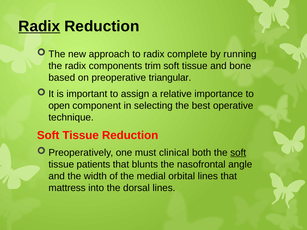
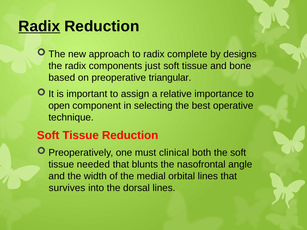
running: running -> designs
trim: trim -> just
soft at (238, 153) underline: present -> none
patients: patients -> needed
mattress: mattress -> survives
